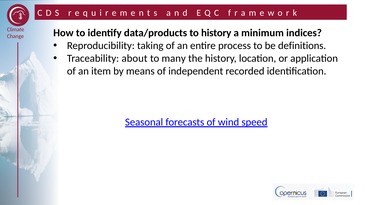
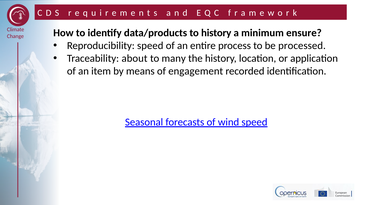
indices: indices -> ensure
Reproducibility taking: taking -> speed
definitions: definitions -> processed
independent: independent -> engagement
